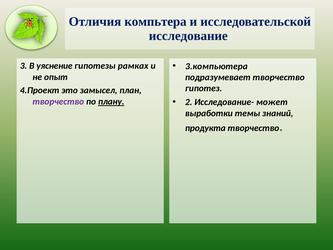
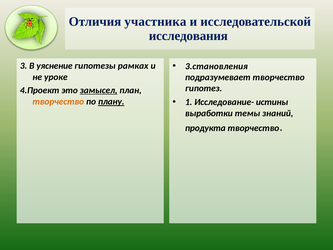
компьтера: компьтера -> участника
исследование: исследование -> исследования
3.компьютера: 3.компьютера -> 3.становления
опыт: опыт -> уроке
замысел underline: none -> present
2: 2 -> 1
может: может -> истины
творчество at (58, 102) colour: purple -> orange
